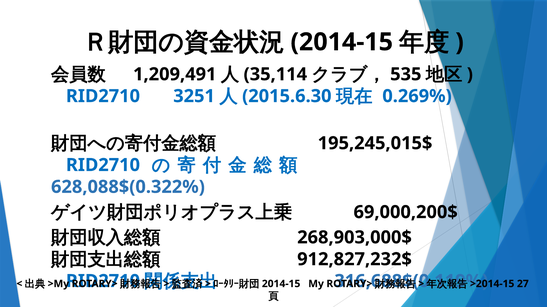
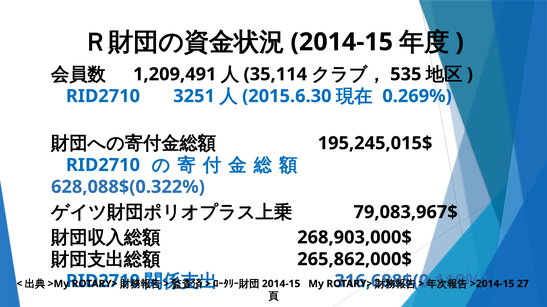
69,000,200$: 69,000,200$ -> 79,083,967$
912,827,232$: 912,827,232$ -> 265,862,000$
